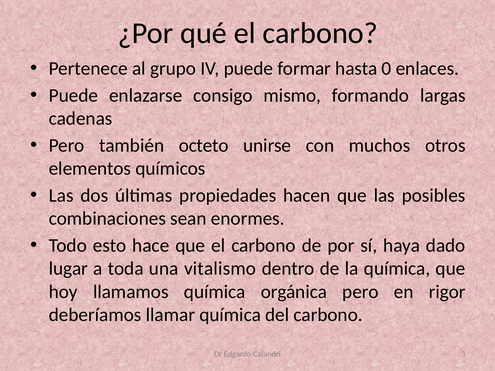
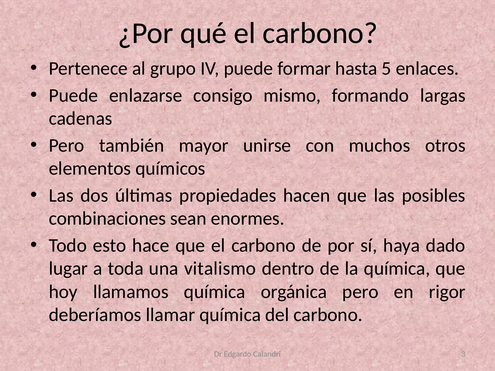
0: 0 -> 5
octeto: octeto -> mayor
